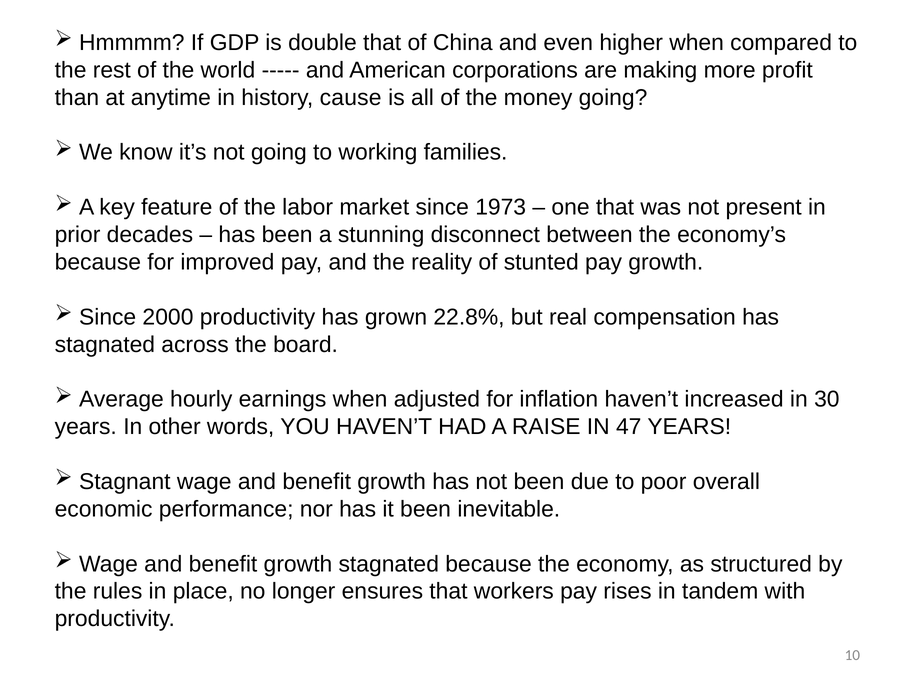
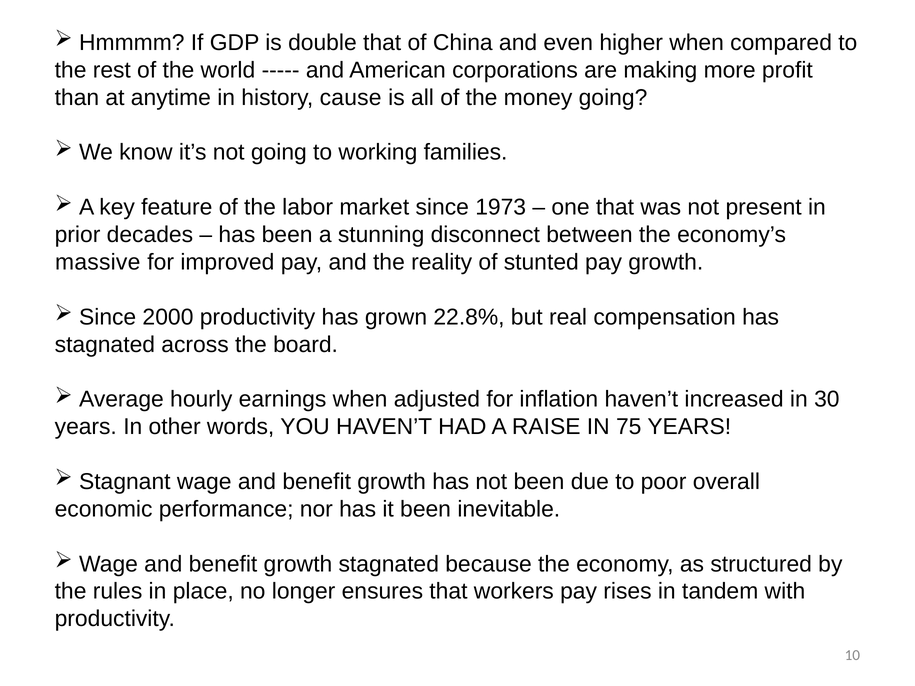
because at (98, 262): because -> massive
47: 47 -> 75
